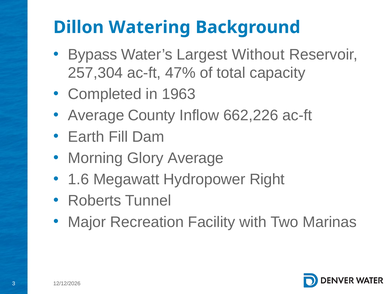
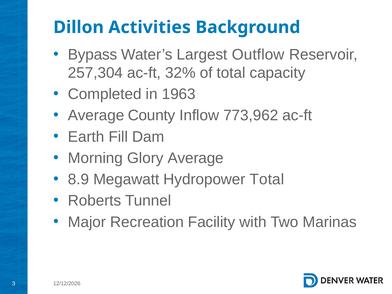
Watering: Watering -> Activities
Without: Without -> Outflow
47%: 47% -> 32%
662,226: 662,226 -> 773,962
1.6: 1.6 -> 8.9
Hydropower Right: Right -> Total
